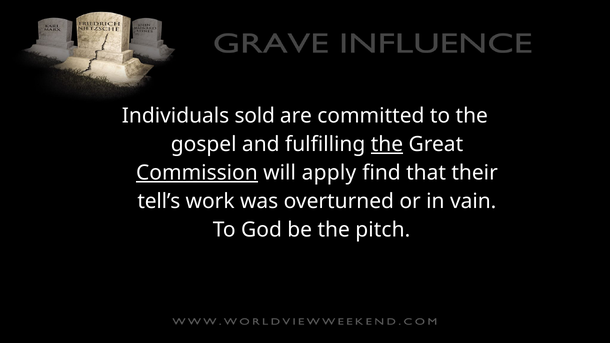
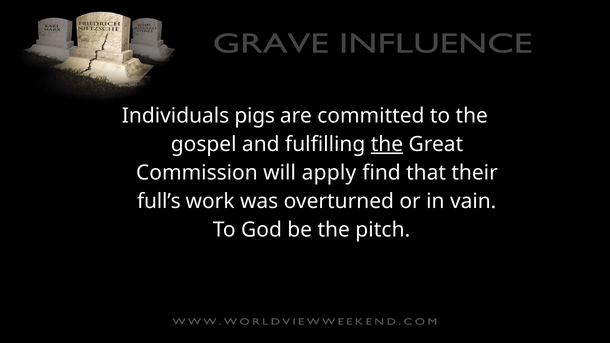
sold: sold -> pigs
Commission underline: present -> none
tell’s: tell’s -> full’s
